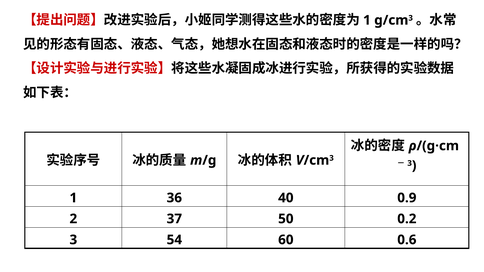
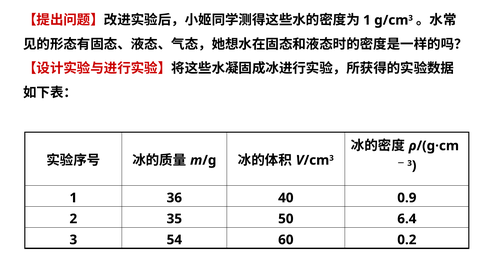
37: 37 -> 35
0.2: 0.2 -> 6.4
0.6: 0.6 -> 0.2
